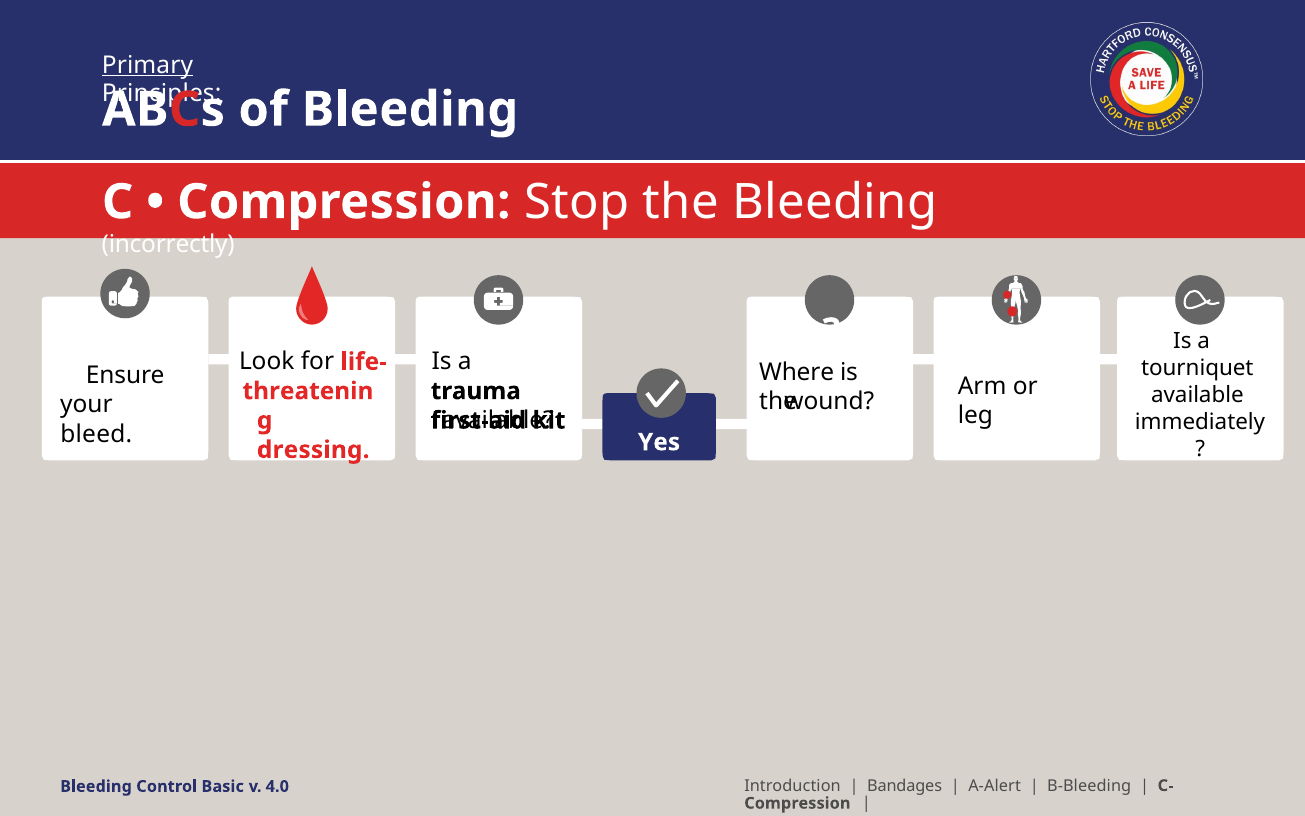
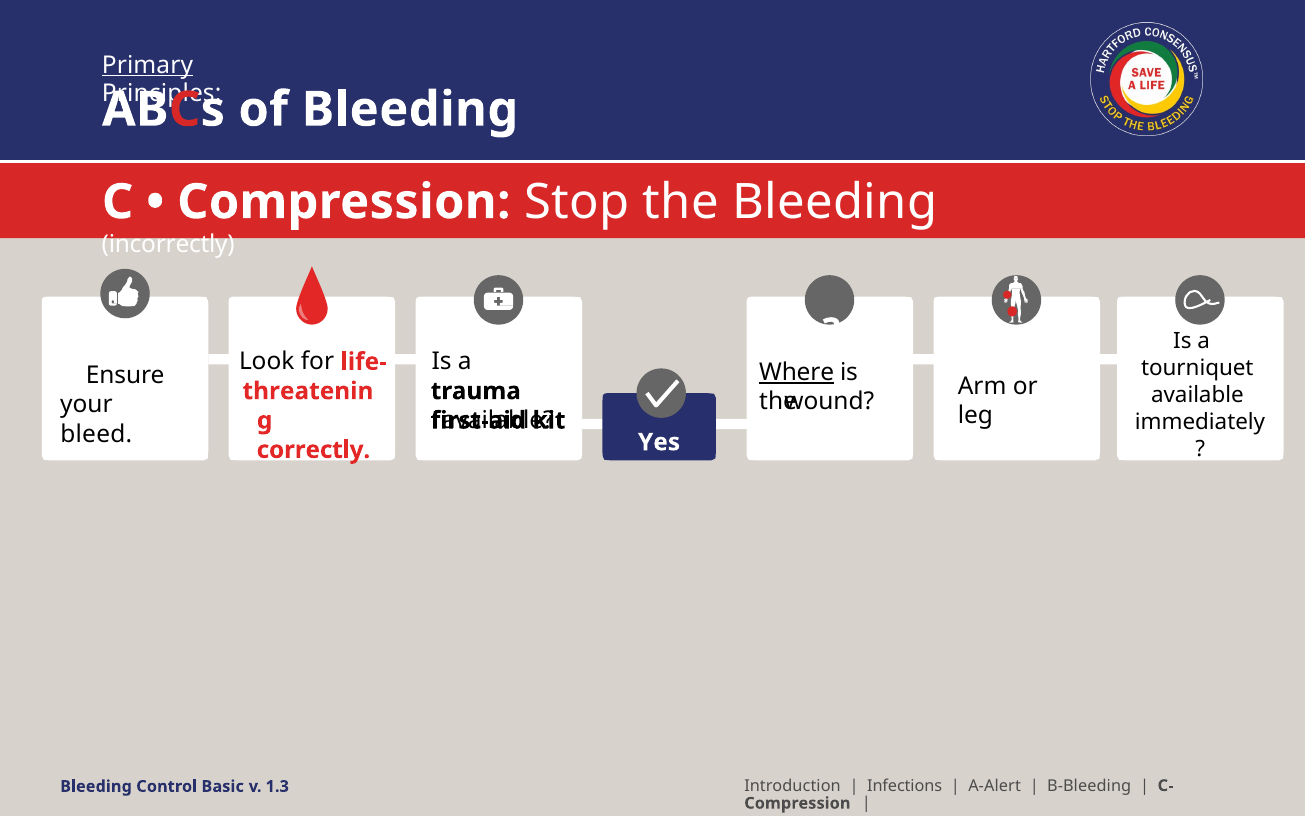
Where underline: none -> present
dressing: dressing -> correctly
Bandages: Bandages -> Infections
4.0: 4.0 -> 1.3
